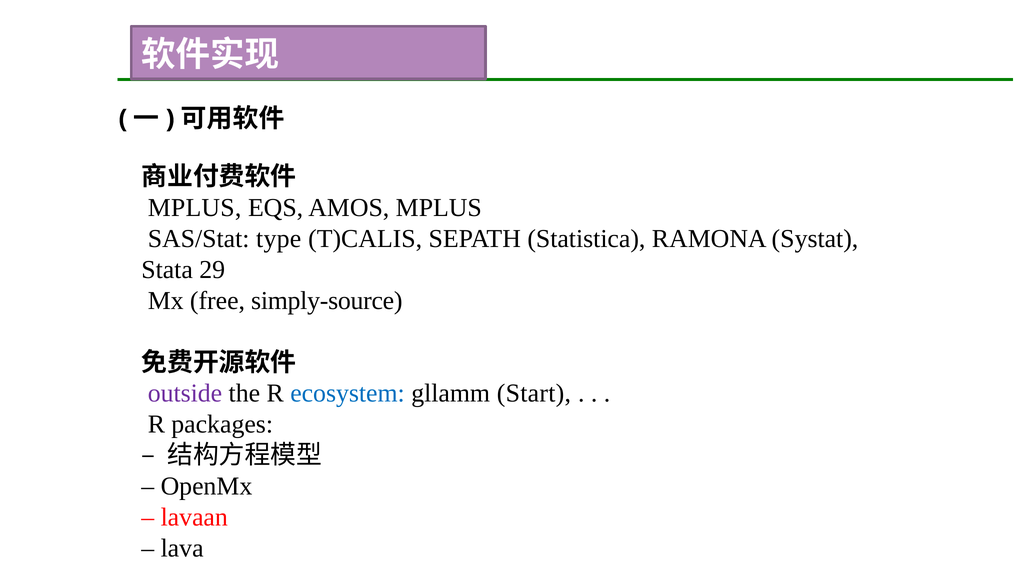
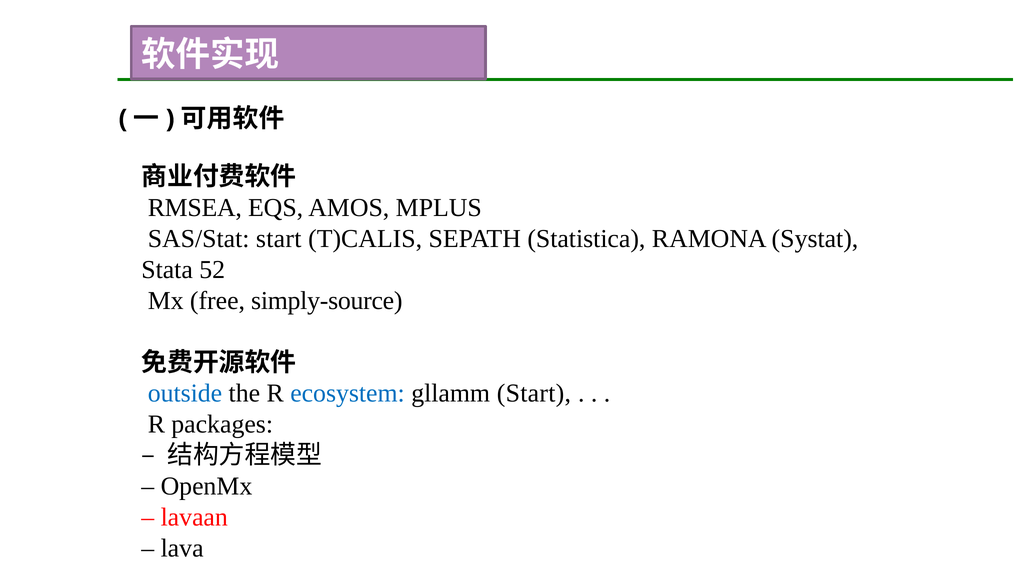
MPLUS at (195, 208): MPLUS -> RMSEA
SAS/Stat type: type -> start
29: 29 -> 52
outside colour: purple -> blue
